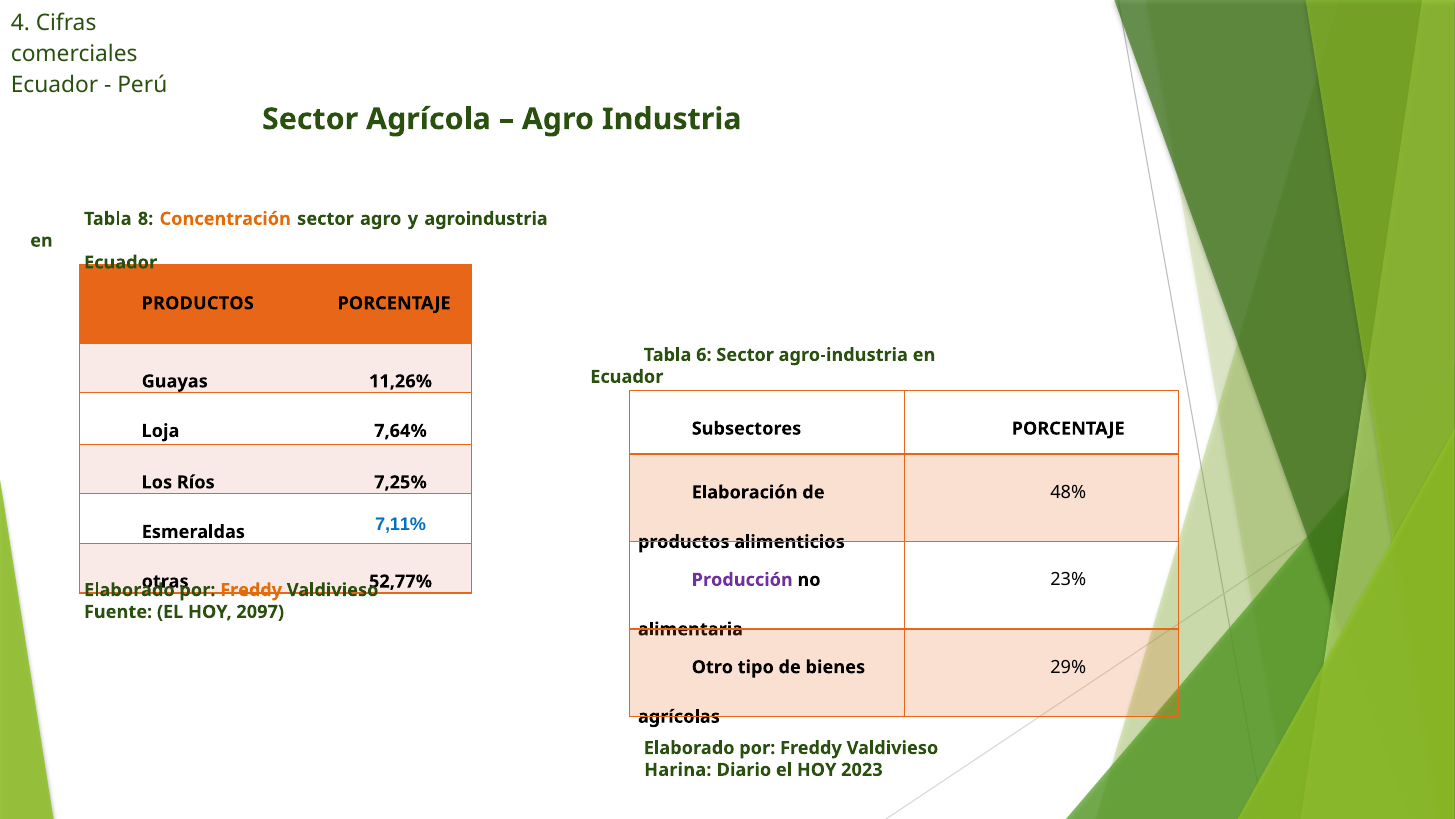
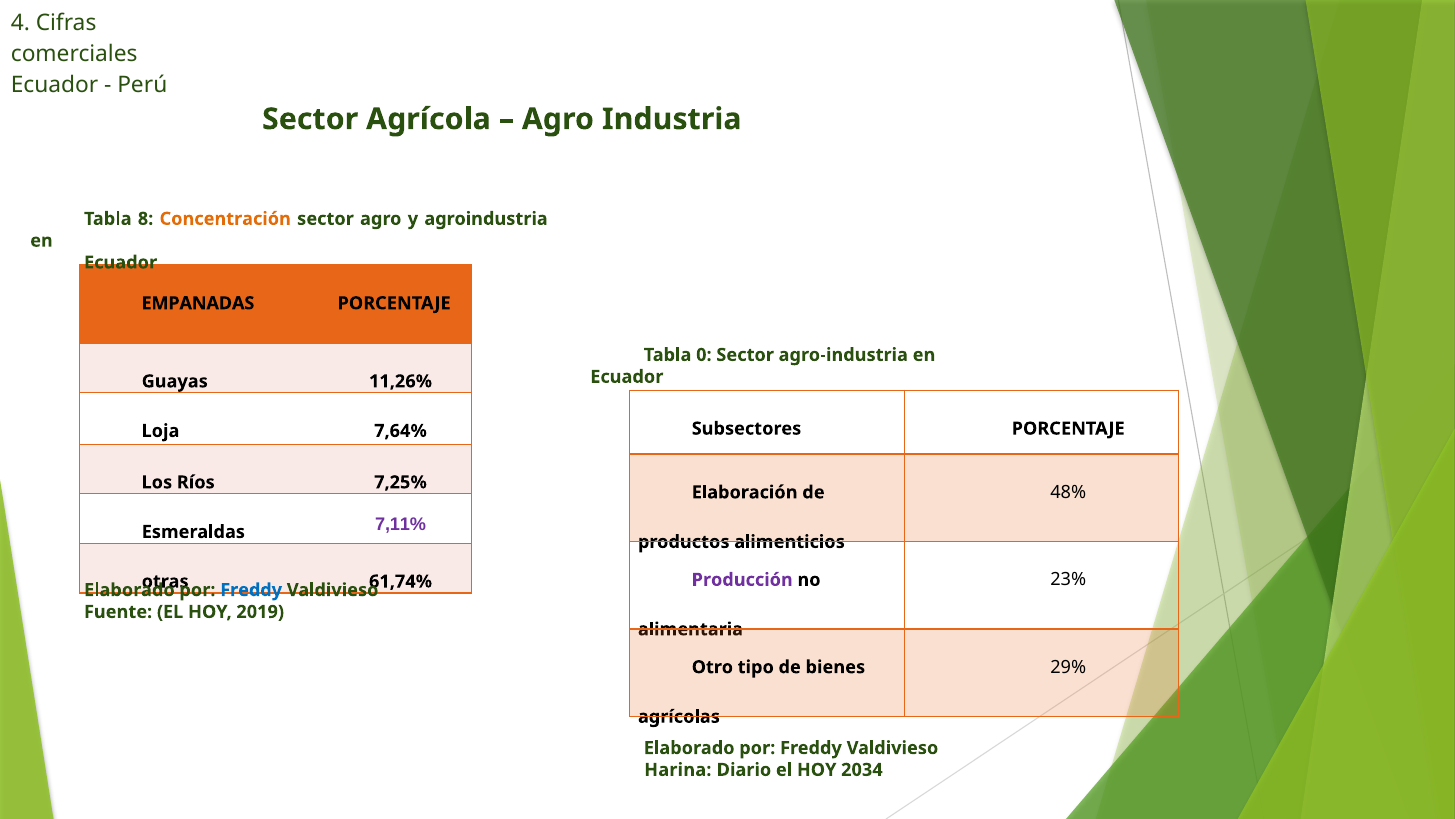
PRODUCTOS at (198, 303): PRODUCTOS -> EMPANADAS
6: 6 -> 0
7,11% colour: blue -> purple
52,77%: 52,77% -> 61,74%
Freddy at (251, 590) colour: orange -> blue
2097: 2097 -> 2019
2023: 2023 -> 2034
